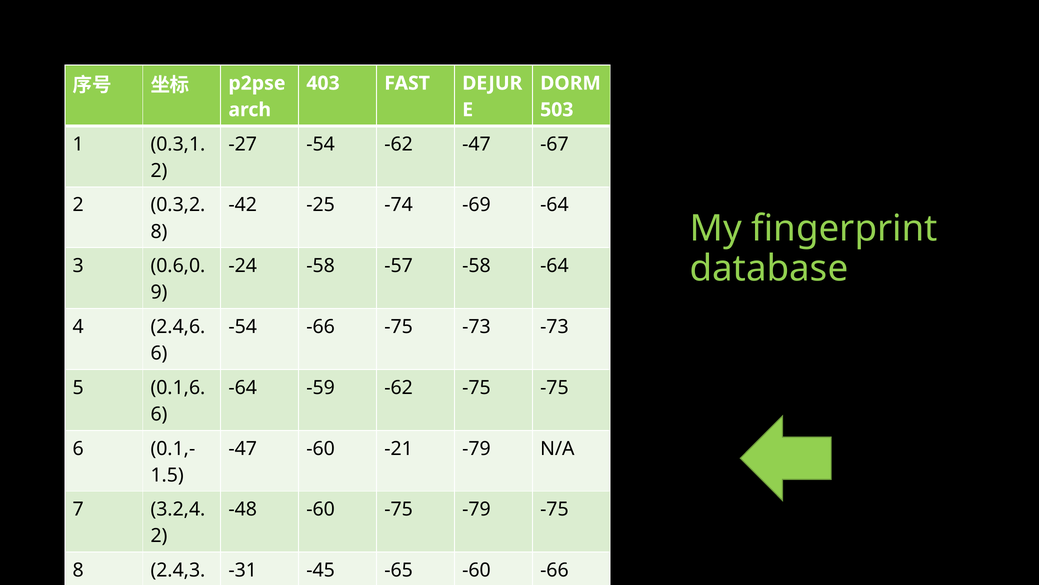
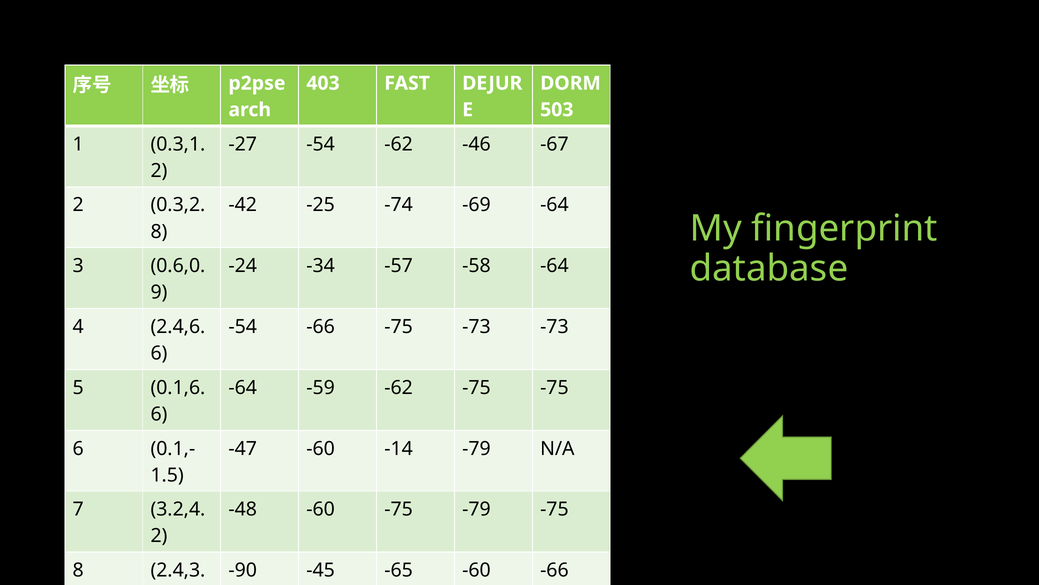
-62 -47: -47 -> -46
-24 -58: -58 -> -34
-21: -21 -> -14
-31: -31 -> -90
